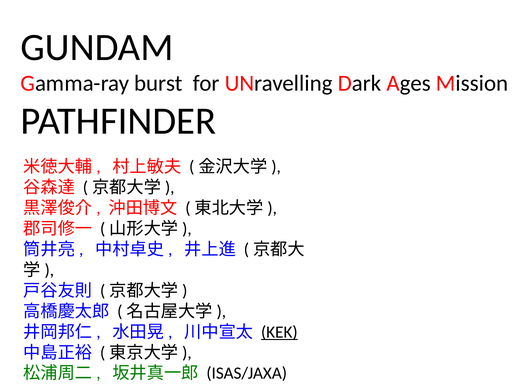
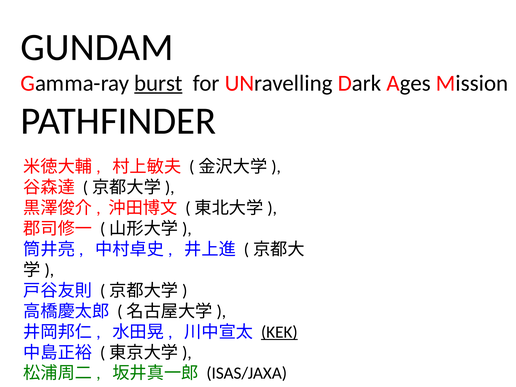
burst underline: none -> present
